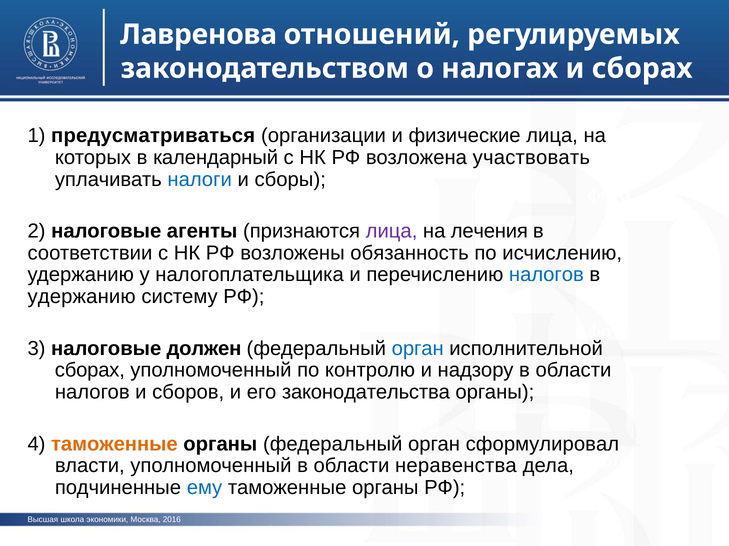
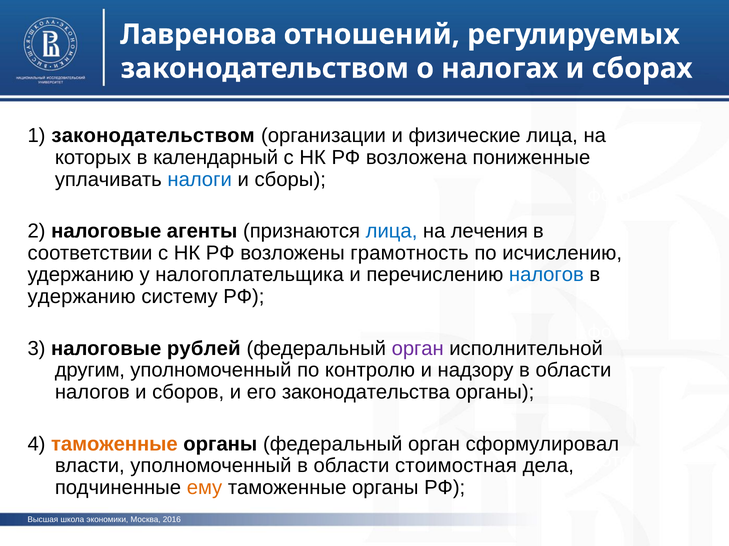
1 предусматриваться: предусматриваться -> законодательством
участвовать: участвовать -> пониженные
лица at (392, 231) colour: purple -> blue
обязанность: обязанность -> грамотность
должен: должен -> рублей
орган at (418, 349) colour: blue -> purple
сборах at (90, 371): сборах -> другим
неравенства: неравенства -> стоимостная
ему colour: blue -> orange
